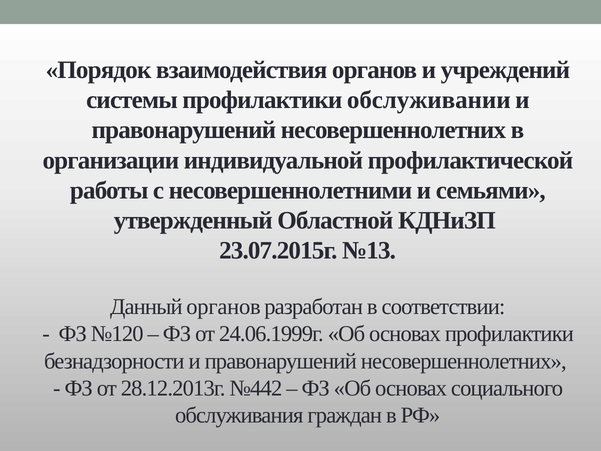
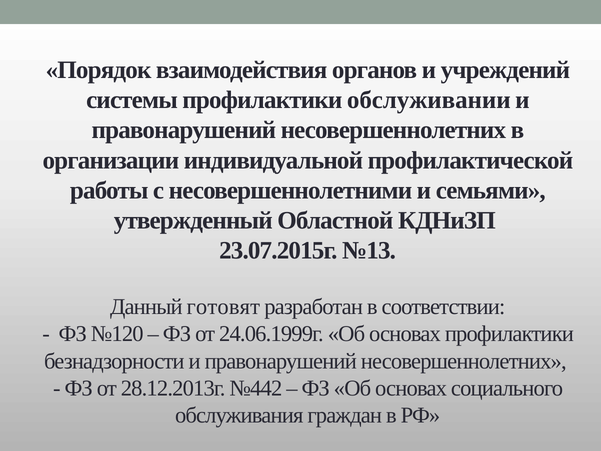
Данный органов: органов -> готовят
